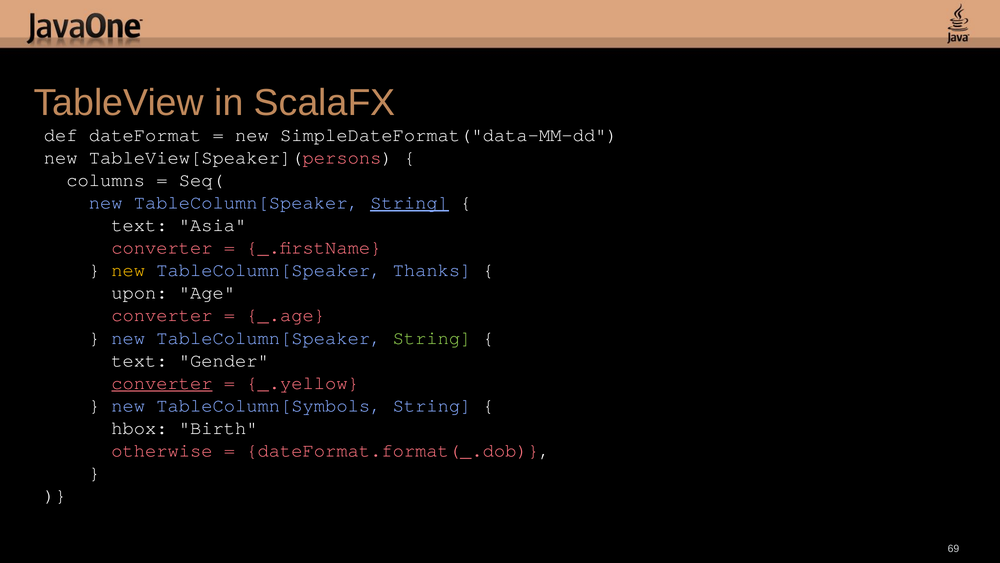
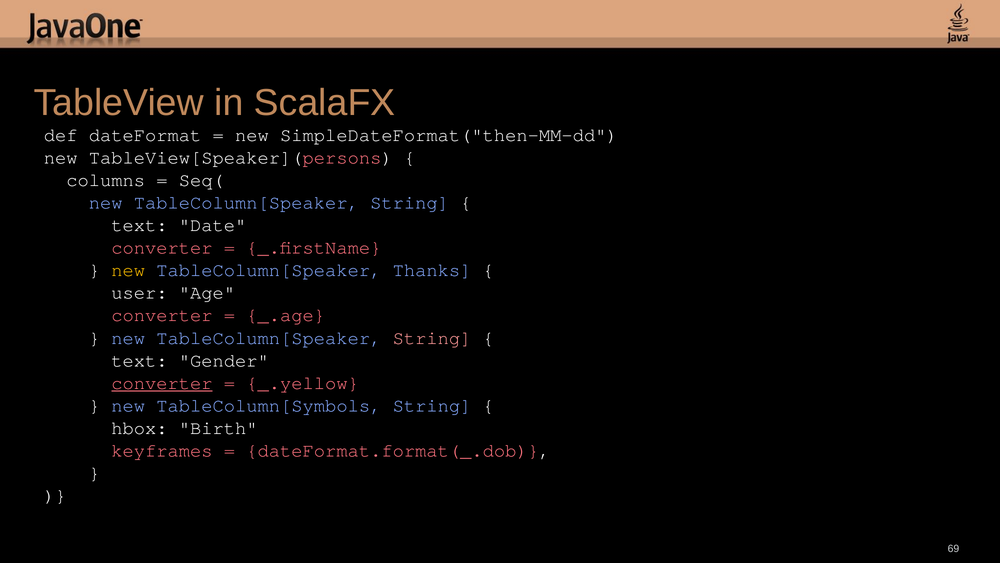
SimpleDateFormat("data-MM-dd: SimpleDateFormat("data-MM-dd -> SimpleDateFormat("then-MM-dd
String at (410, 203) underline: present -> none
Asia: Asia -> Date
upon: upon -> user
String at (432, 338) colour: light green -> pink
otherwise: otherwise -> keyframes
